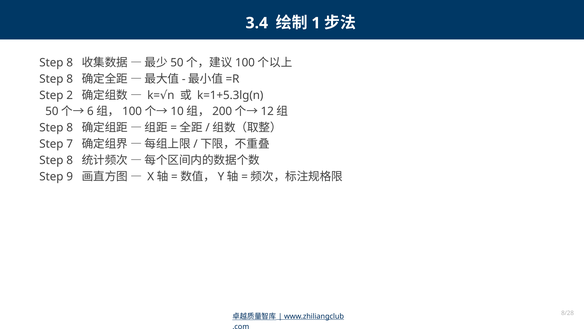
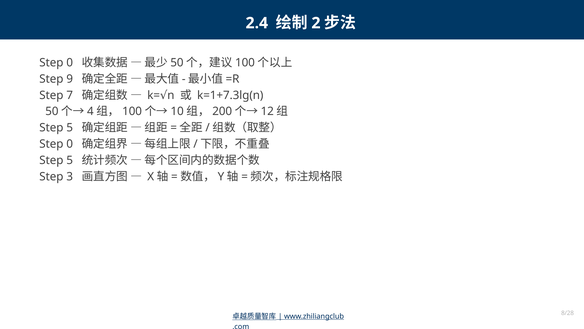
3.4: 3.4 -> 2.4
1: 1 -> 2
8 at (70, 62): 8 -> 0
8 at (70, 79): 8 -> 9
k=1+5.3lg(n: k=1+5.3lg(n -> k=1+7.3lg(n
2: 2 -> 7
6: 6 -> 4
8 at (70, 128): 8 -> 5
7 at (70, 144): 7 -> 0
8 at (70, 160): 8 -> 5
9: 9 -> 3
